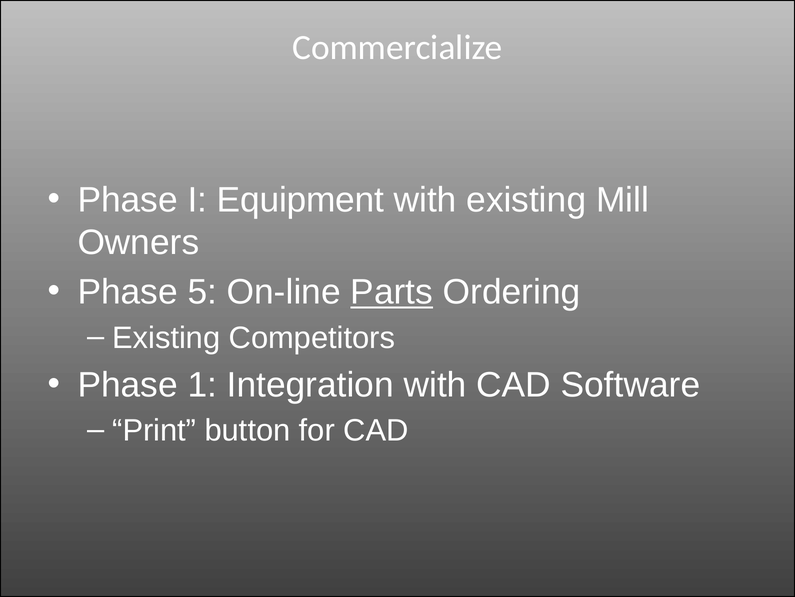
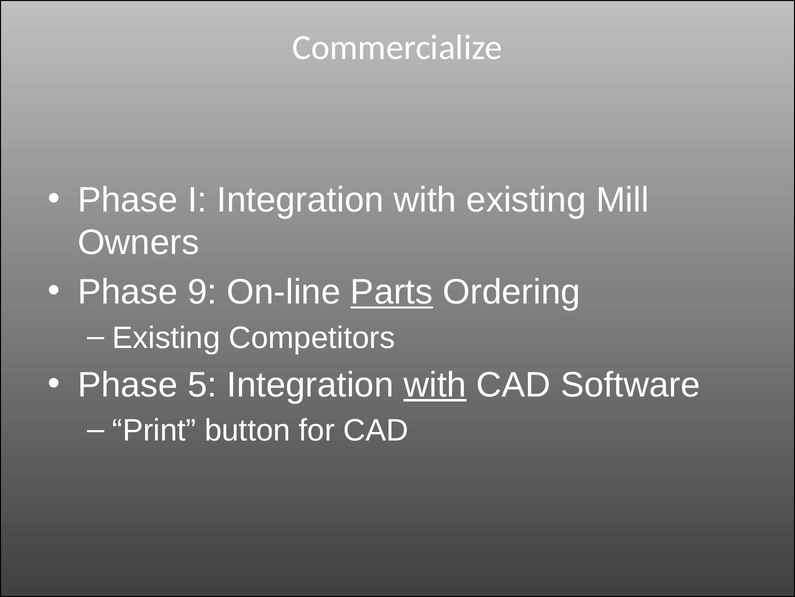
I Equipment: Equipment -> Integration
5: 5 -> 9
1: 1 -> 5
with at (435, 385) underline: none -> present
